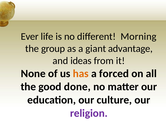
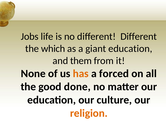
Ever: Ever -> Jobs
different Morning: Morning -> Different
group: group -> which
giant advantage: advantage -> education
ideas: ideas -> them
religion colour: purple -> orange
